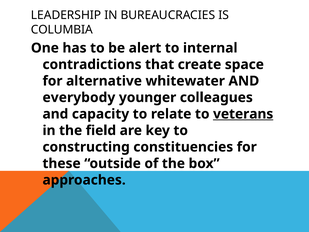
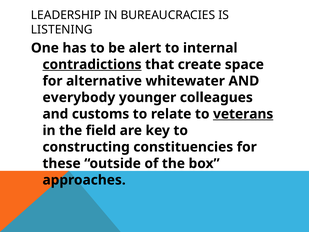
COLUMBIA: COLUMBIA -> LISTENING
contradictions underline: none -> present
capacity: capacity -> customs
